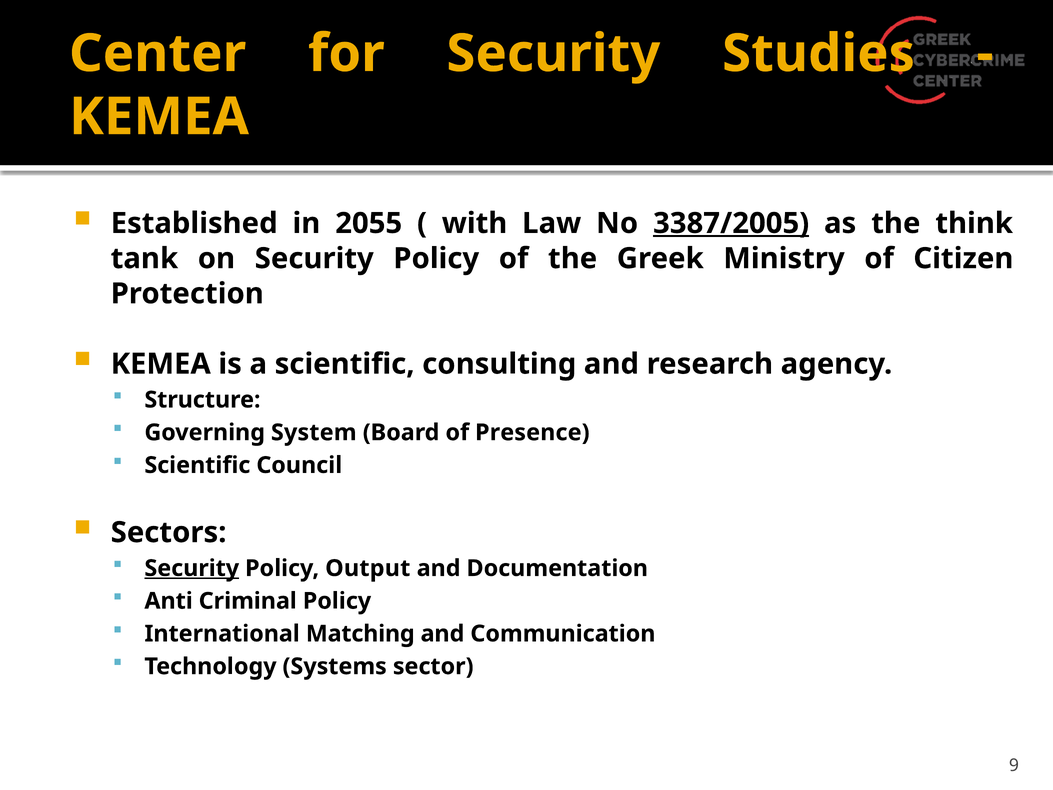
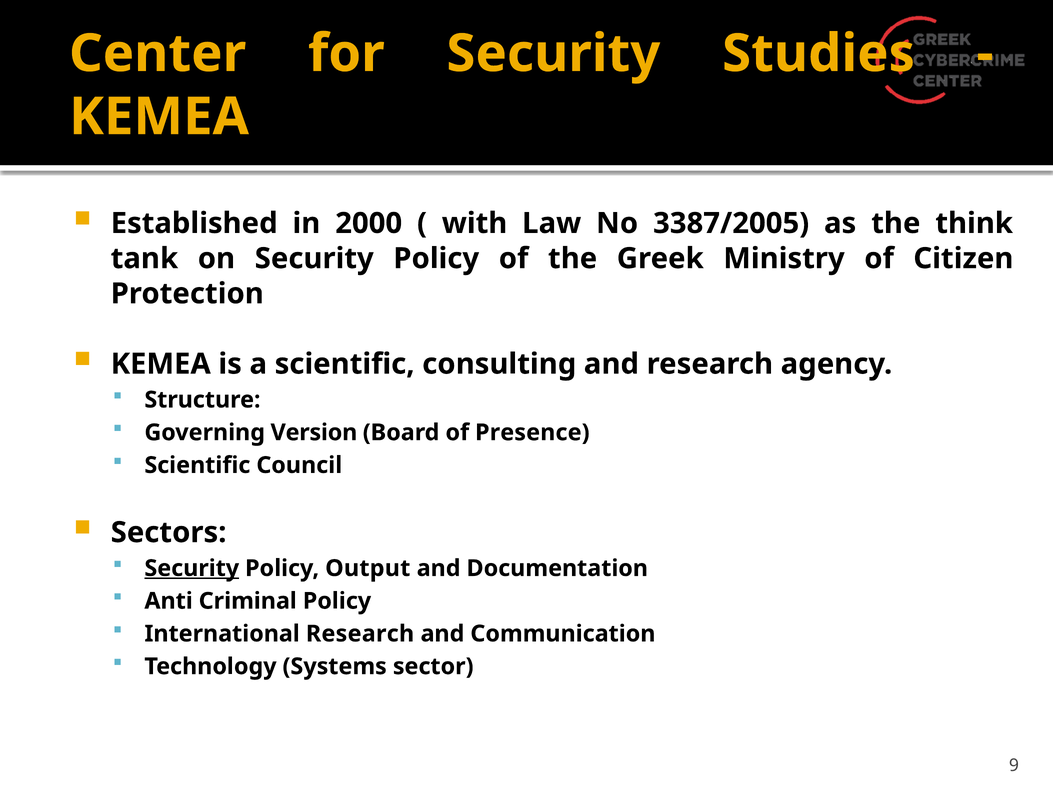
2055: 2055 -> 2000
3387/2005 underline: present -> none
System: System -> Version
International Matching: Matching -> Research
